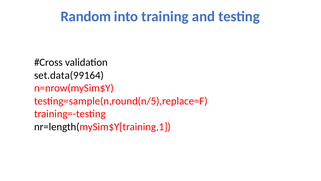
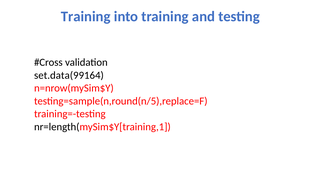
Random at (86, 16): Random -> Training
